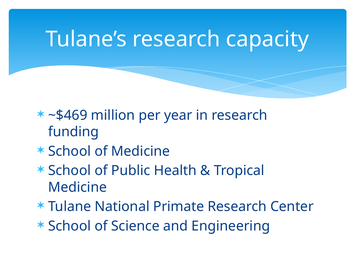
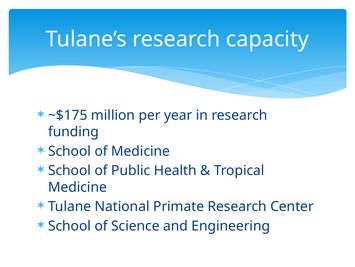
~$469: ~$469 -> ~$175
